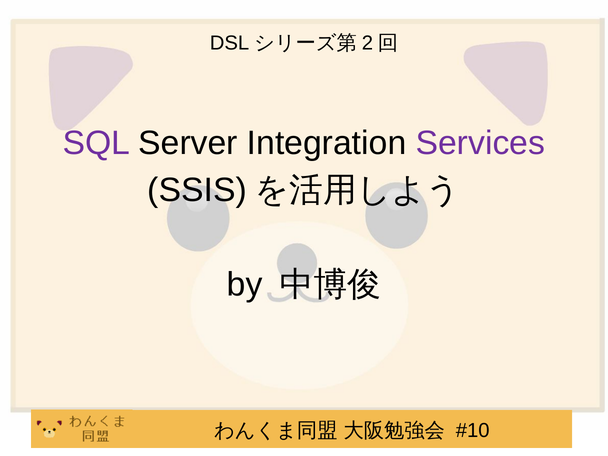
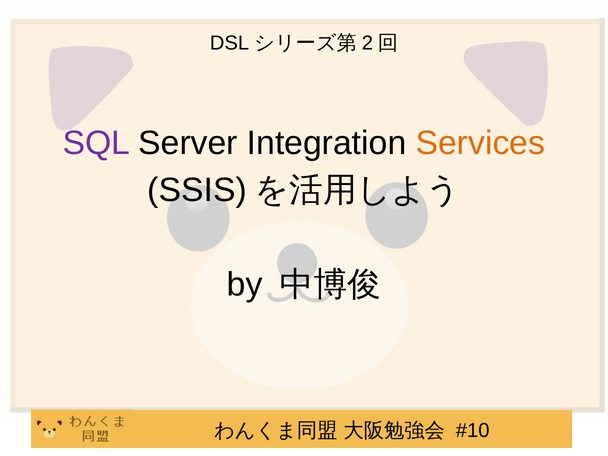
Services colour: purple -> orange
